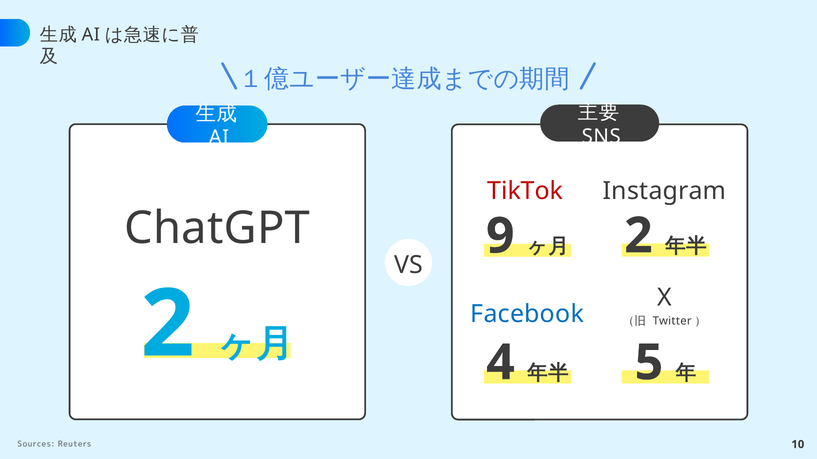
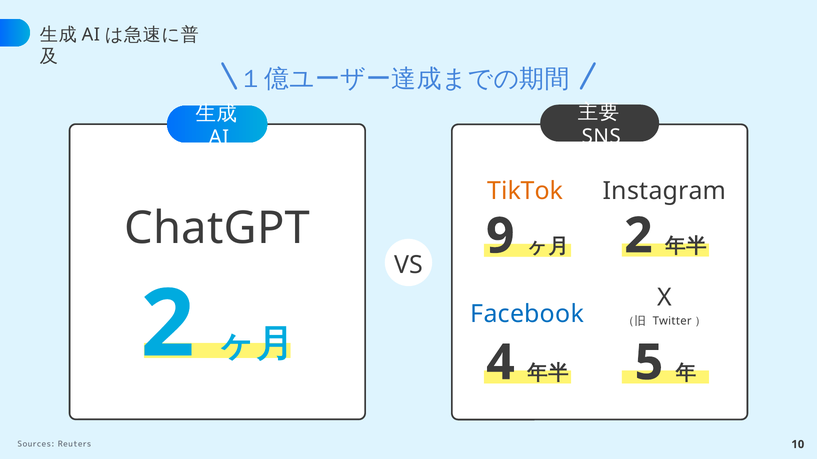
TikTok colour: red -> orange
